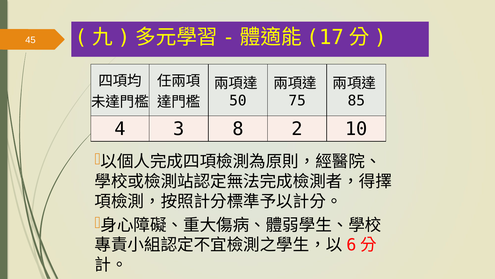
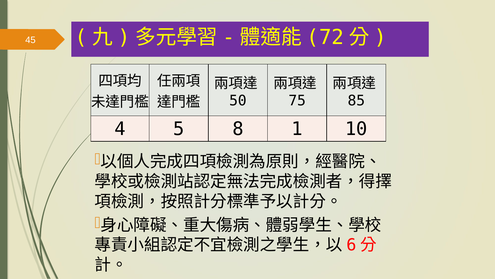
17: 17 -> 72
3: 3 -> 5
2: 2 -> 1
